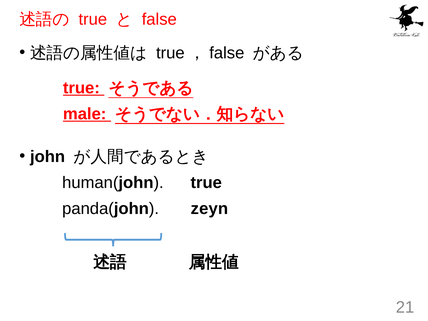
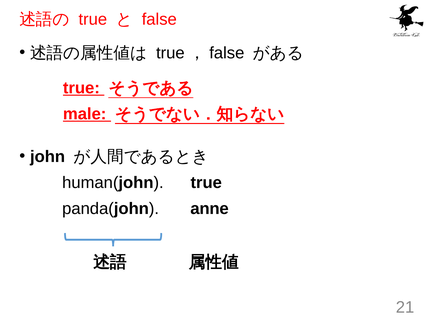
zeyn: zeyn -> anne
